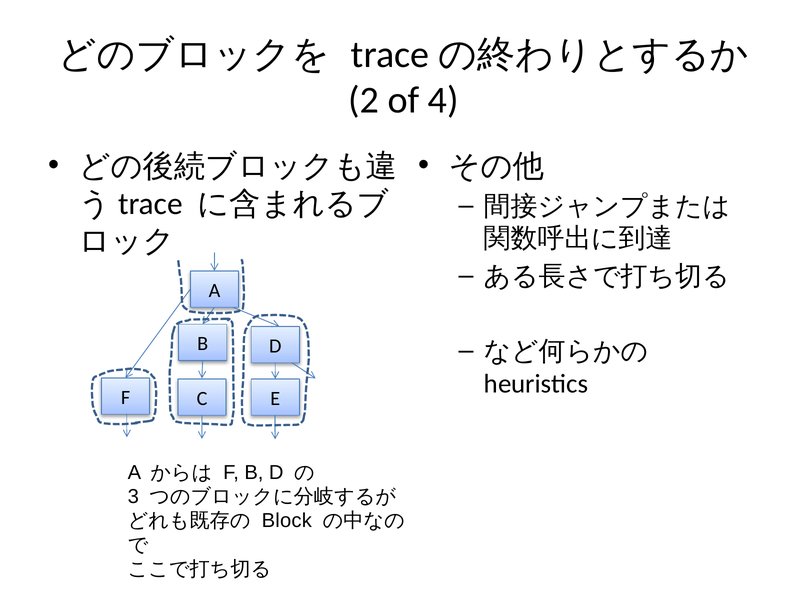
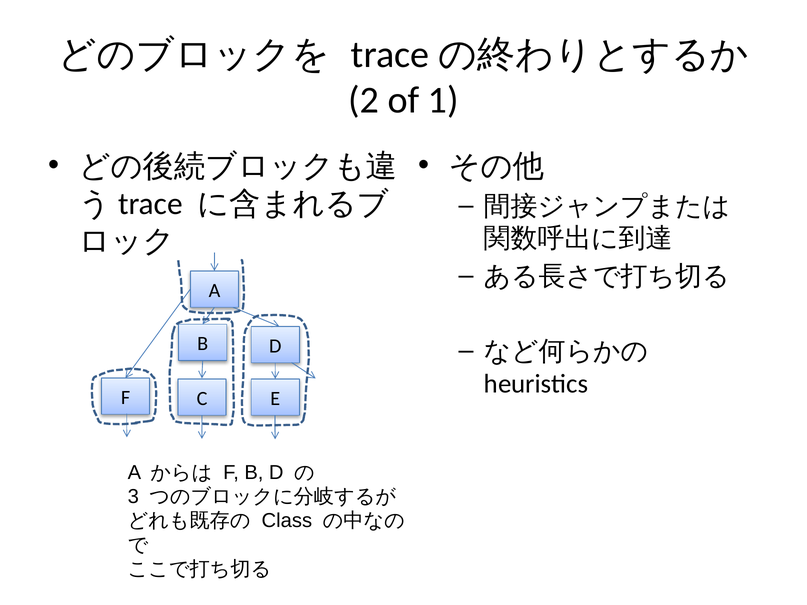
4: 4 -> 1
Block: Block -> Class
